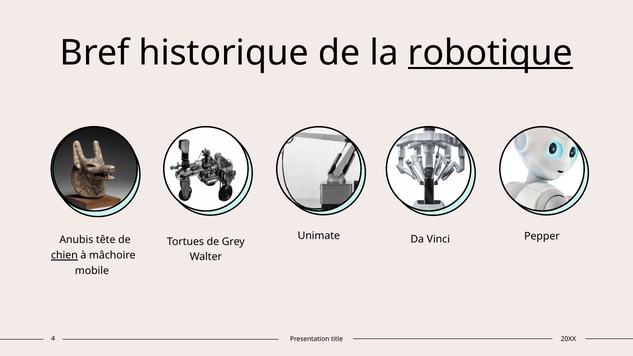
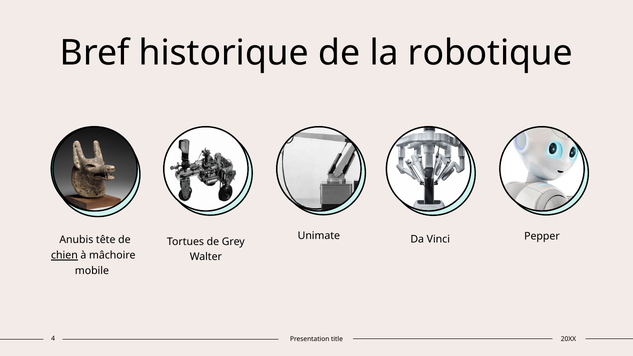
robotique underline: present -> none
